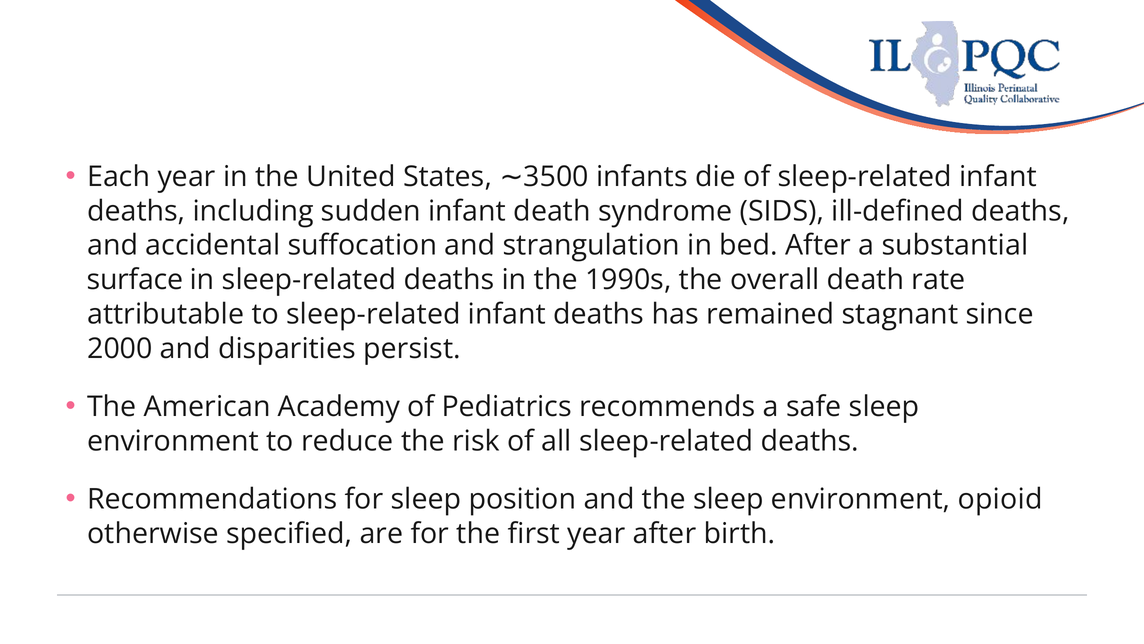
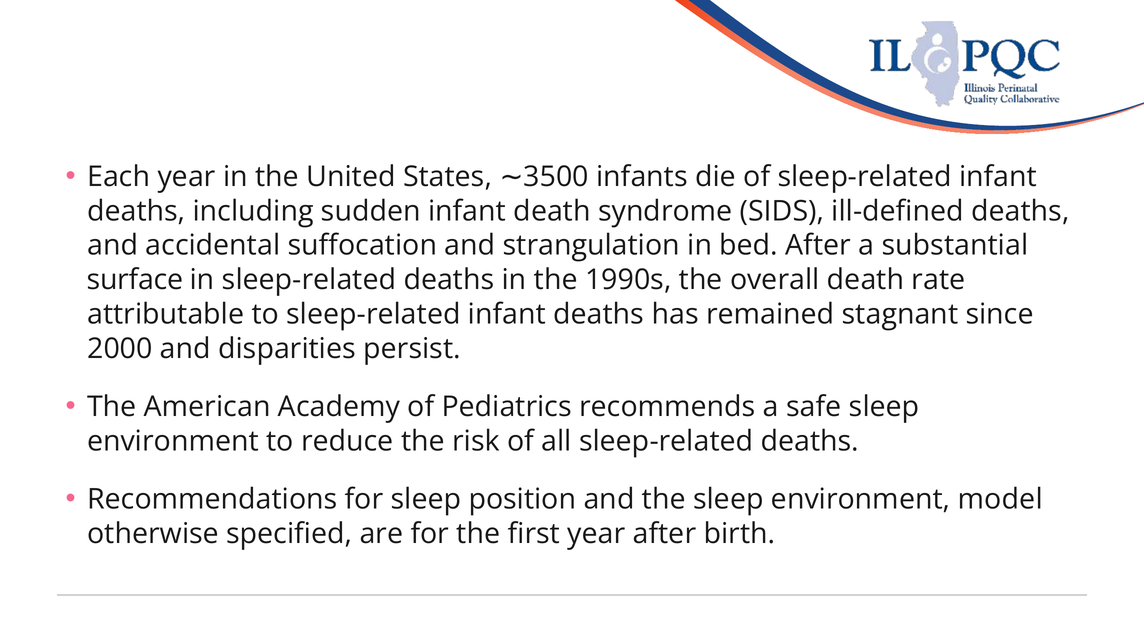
opioid: opioid -> model
